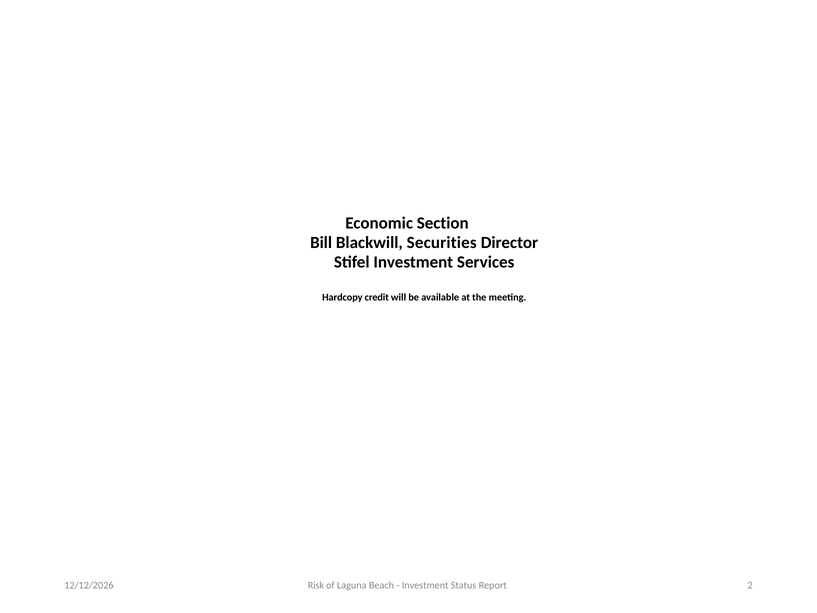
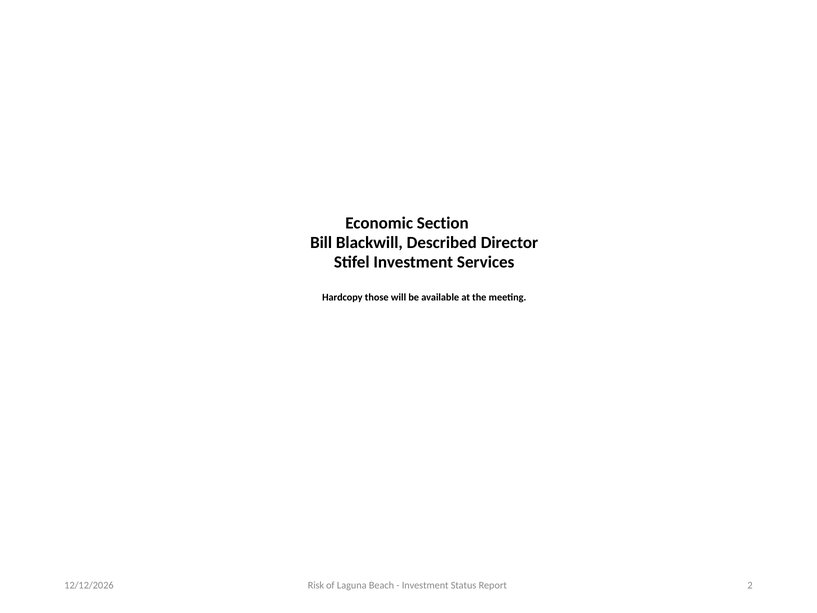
Securities: Securities -> Described
credit: credit -> those
